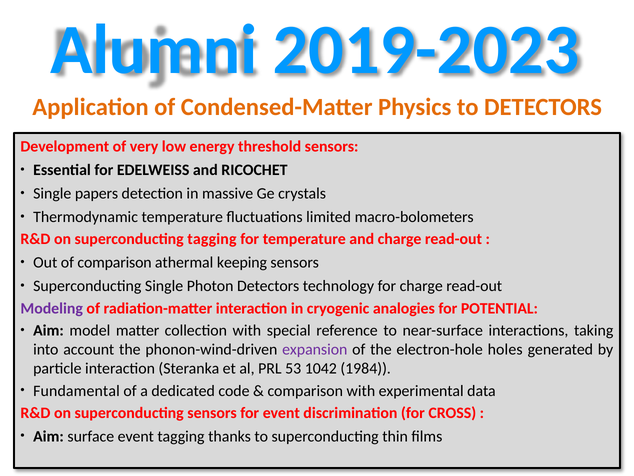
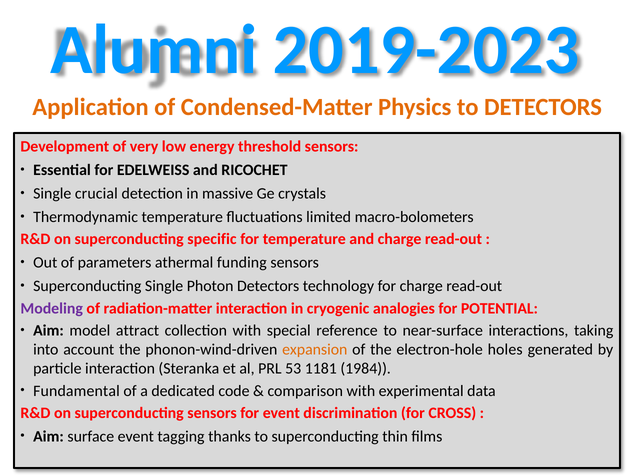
papers: papers -> crucial
superconducting tagging: tagging -> specific
of comparison: comparison -> parameters
keeping: keeping -> funding
matter: matter -> attract
expansion colour: purple -> orange
1042: 1042 -> 1181
